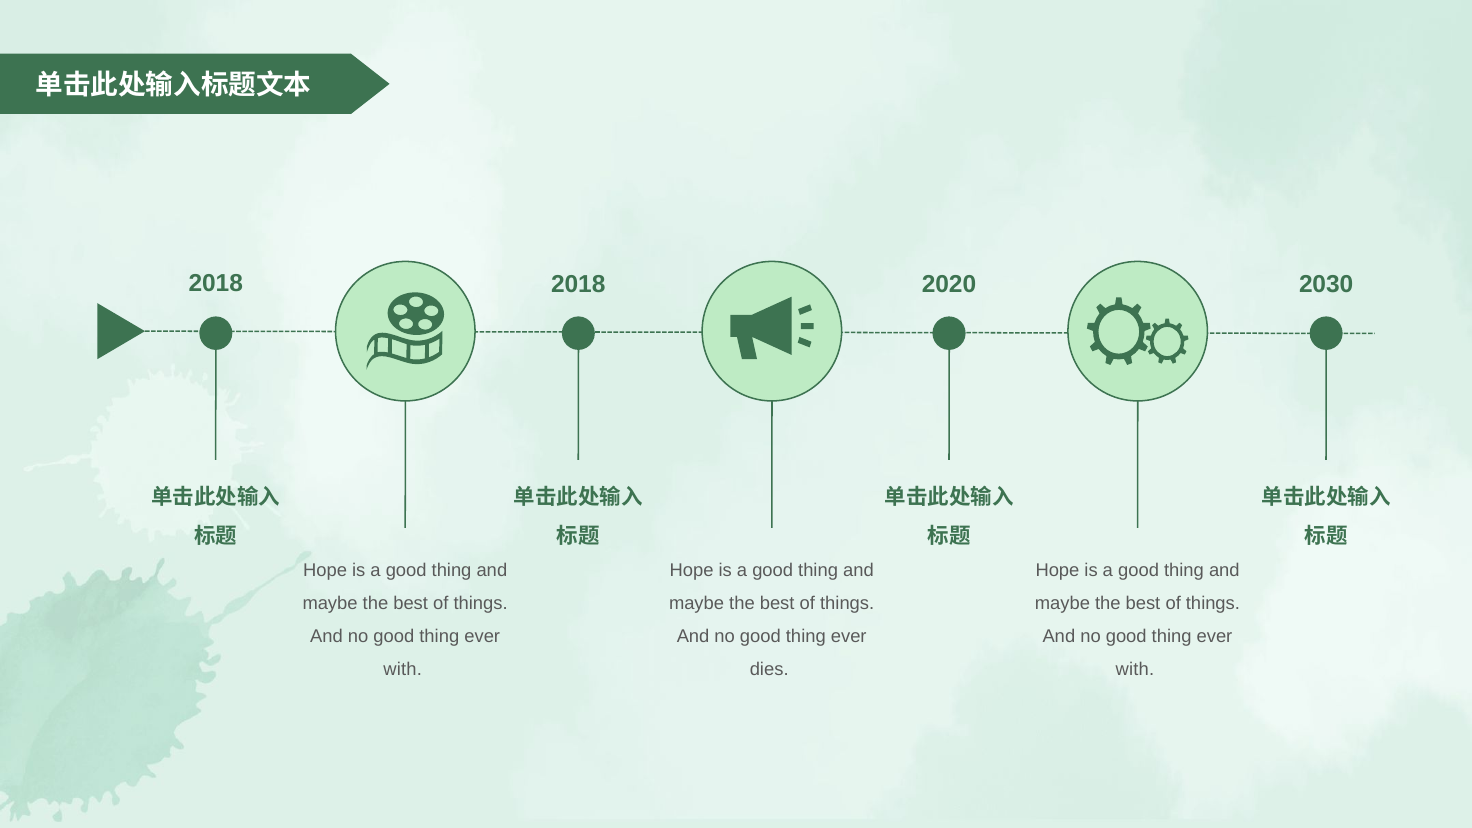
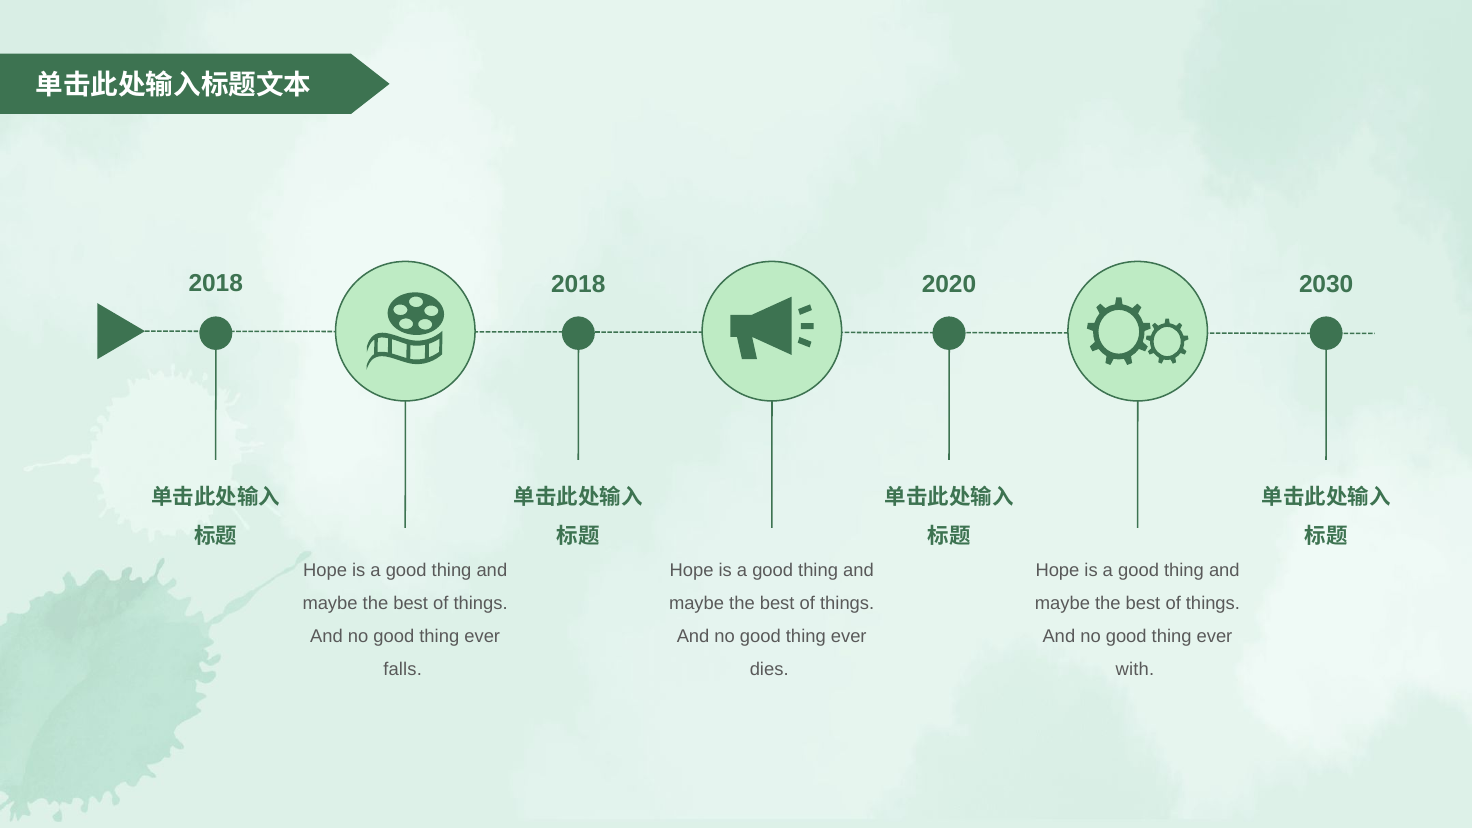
with at (403, 670): with -> falls
